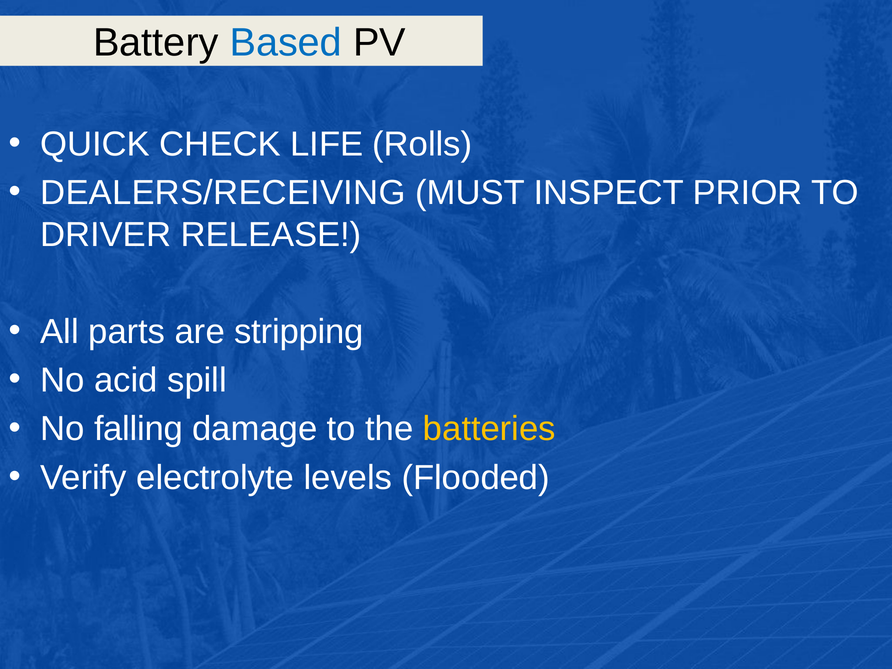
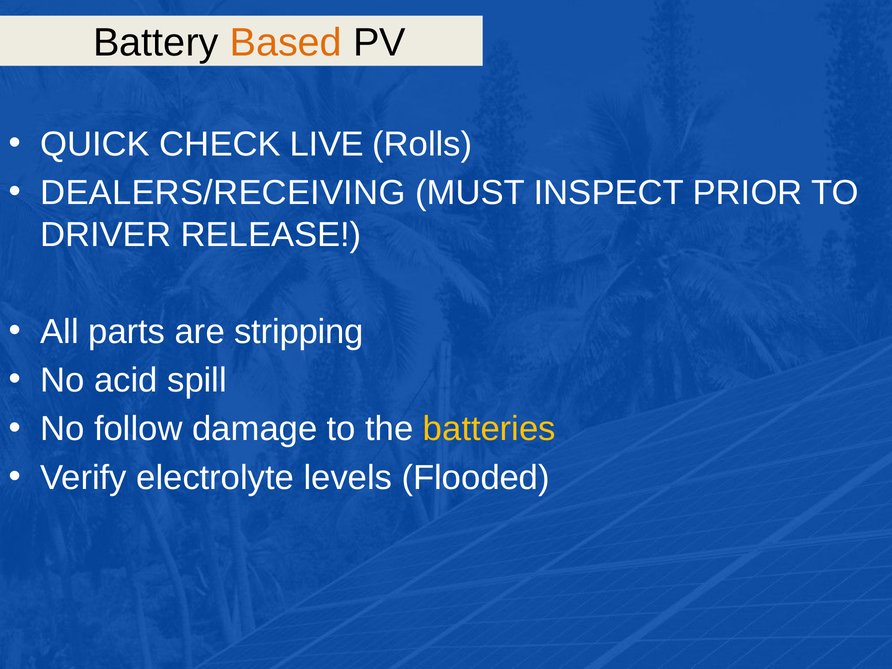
Based colour: blue -> orange
LIFE: LIFE -> LIVE
falling: falling -> follow
